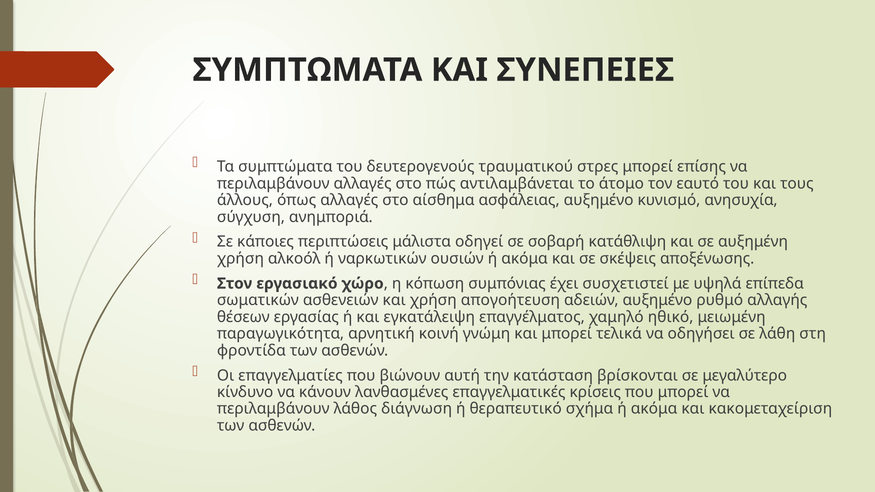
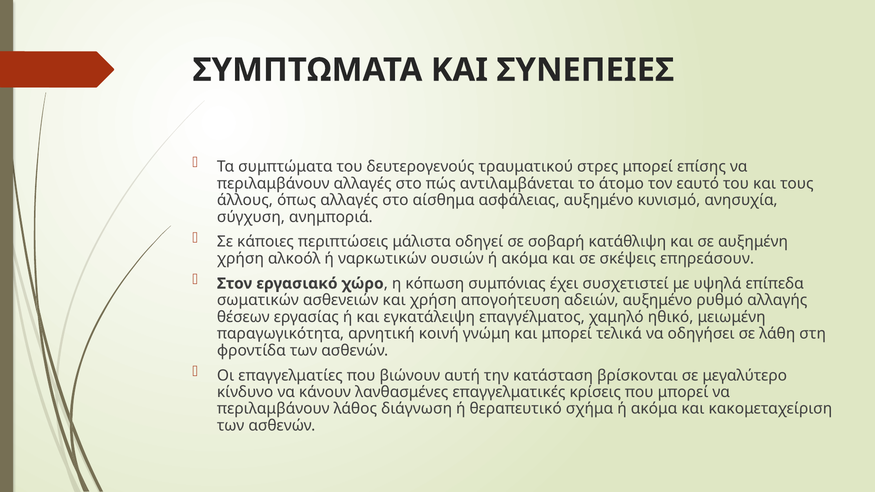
αποξένωσης: αποξένωσης -> επηρεάσουν
